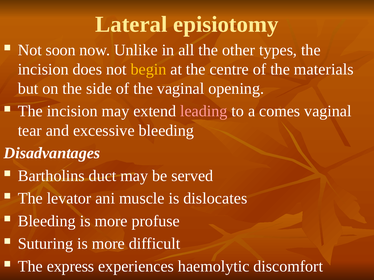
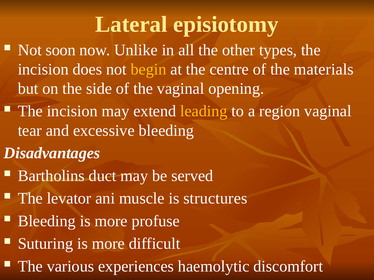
leading colour: pink -> yellow
comes: comes -> region
dislocates: dislocates -> structures
express: express -> various
